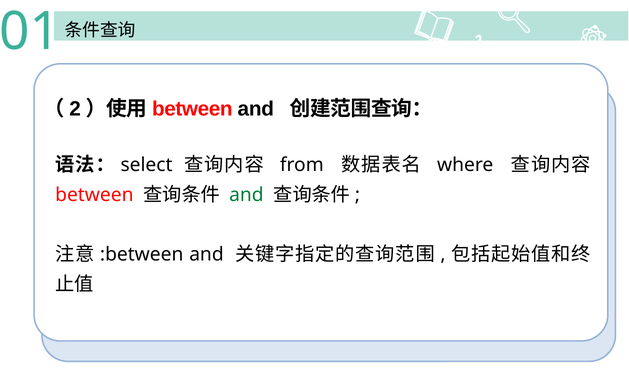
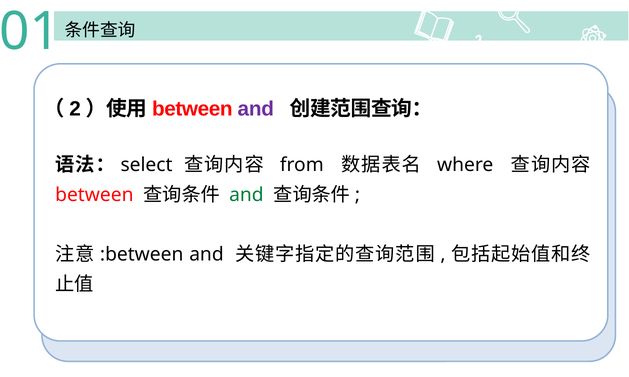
and at (256, 109) colour: black -> purple
